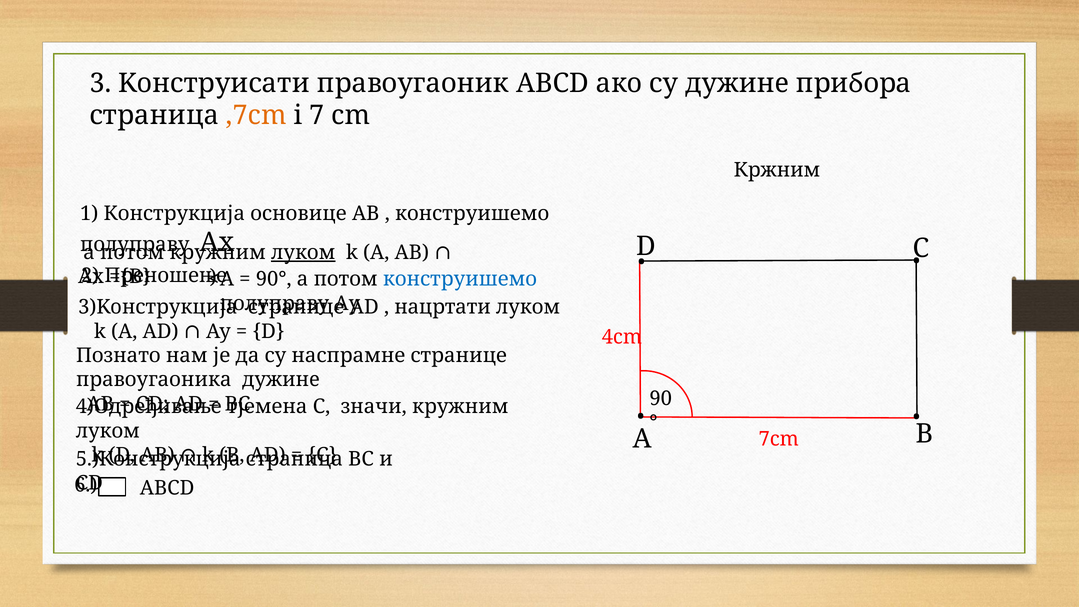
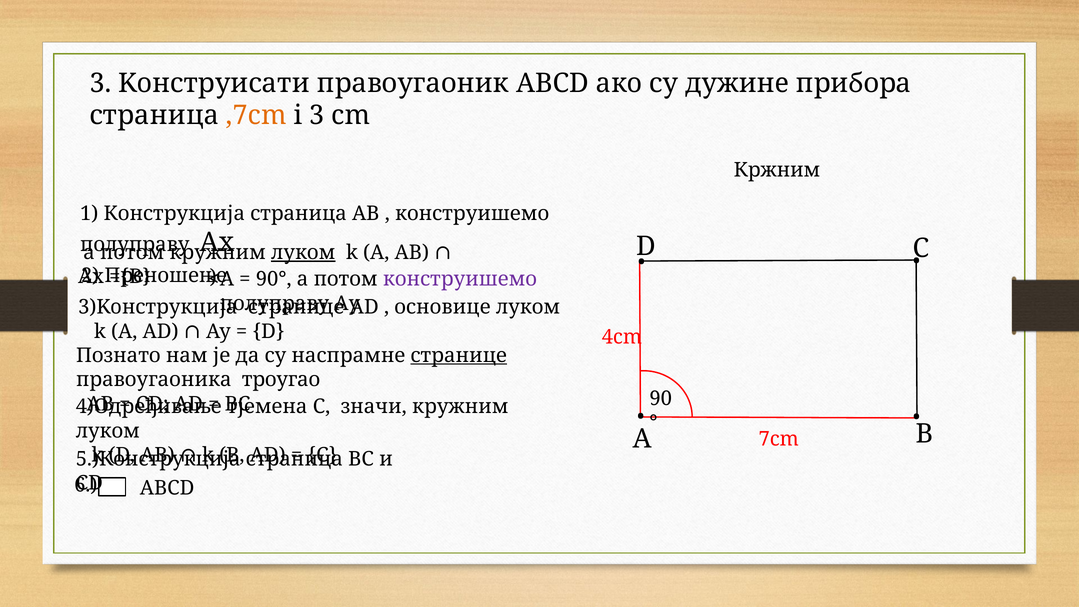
i 7: 7 -> 3
Конструкција основице: основице -> страница
конструишемо at (460, 279) colour: blue -> purple
нацртати: нацртати -> основице
странице at (459, 355) underline: none -> present
правоугаоника дужинe: дужинe -> троугао
